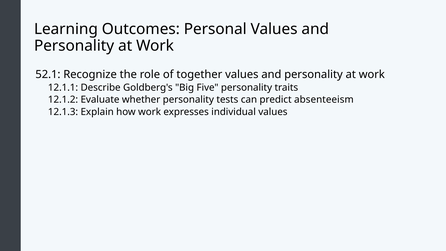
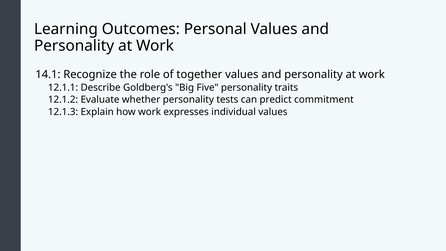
52.1: 52.1 -> 14.1
absenteeism: absenteeism -> commitment
